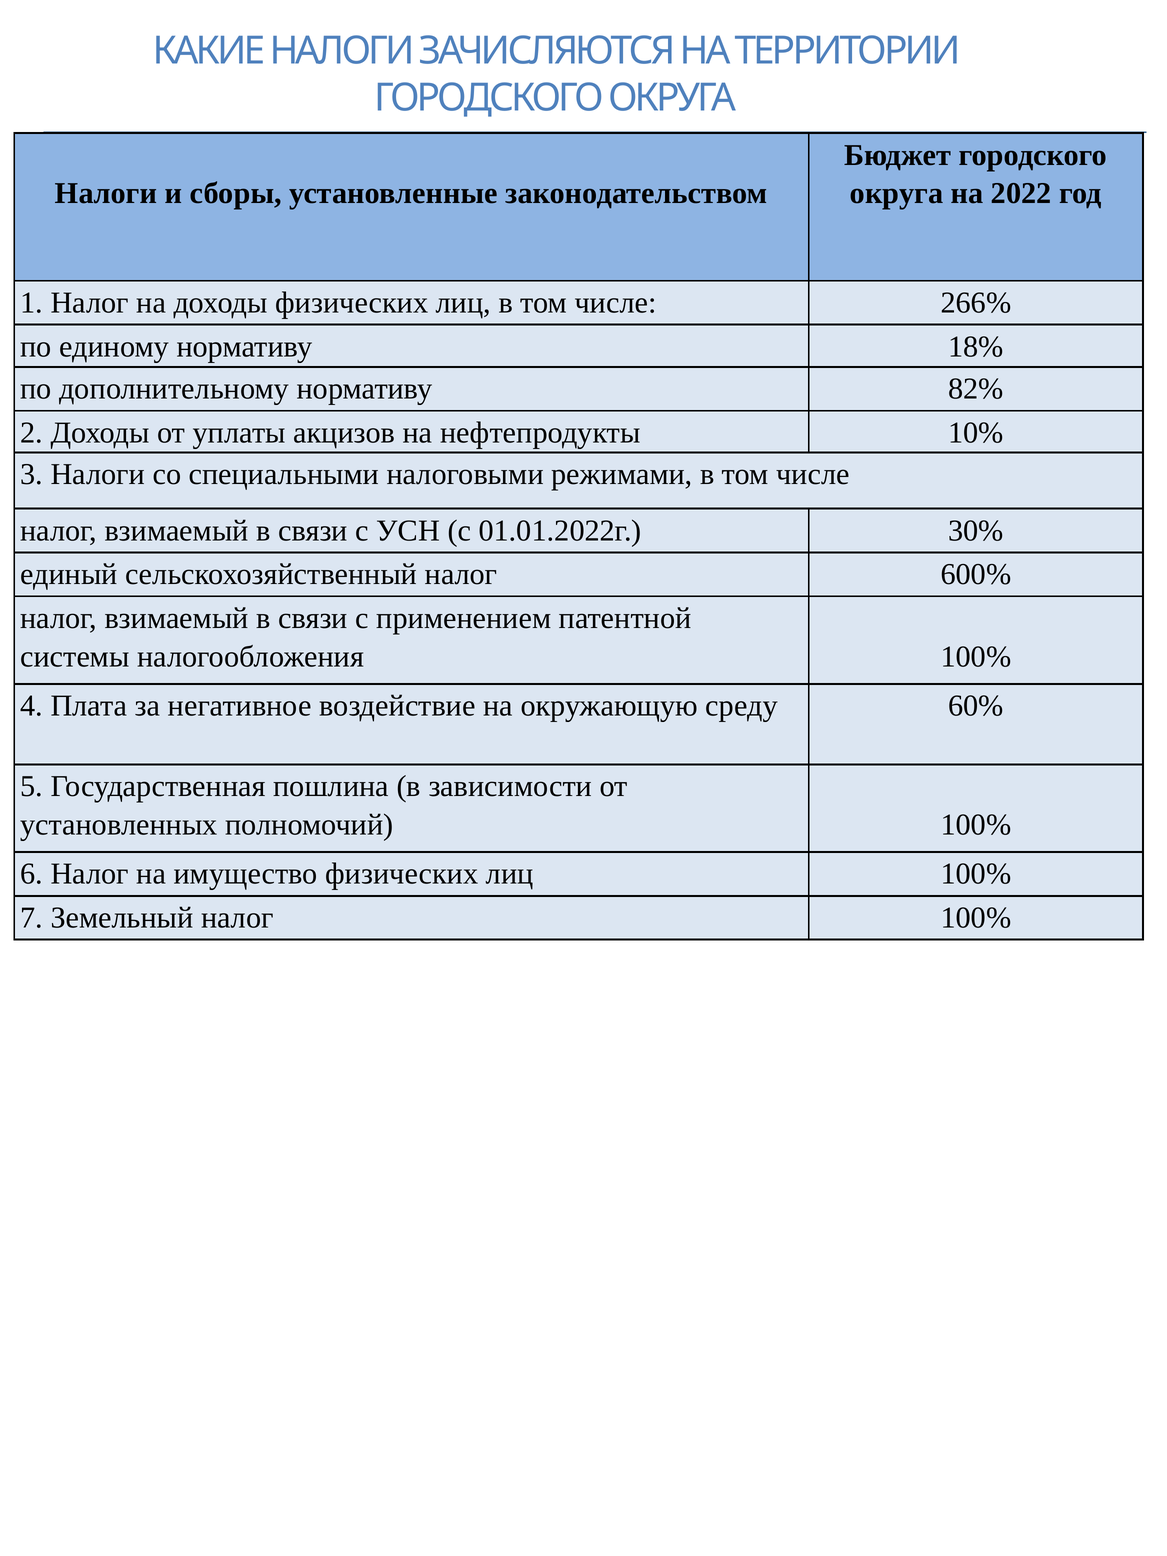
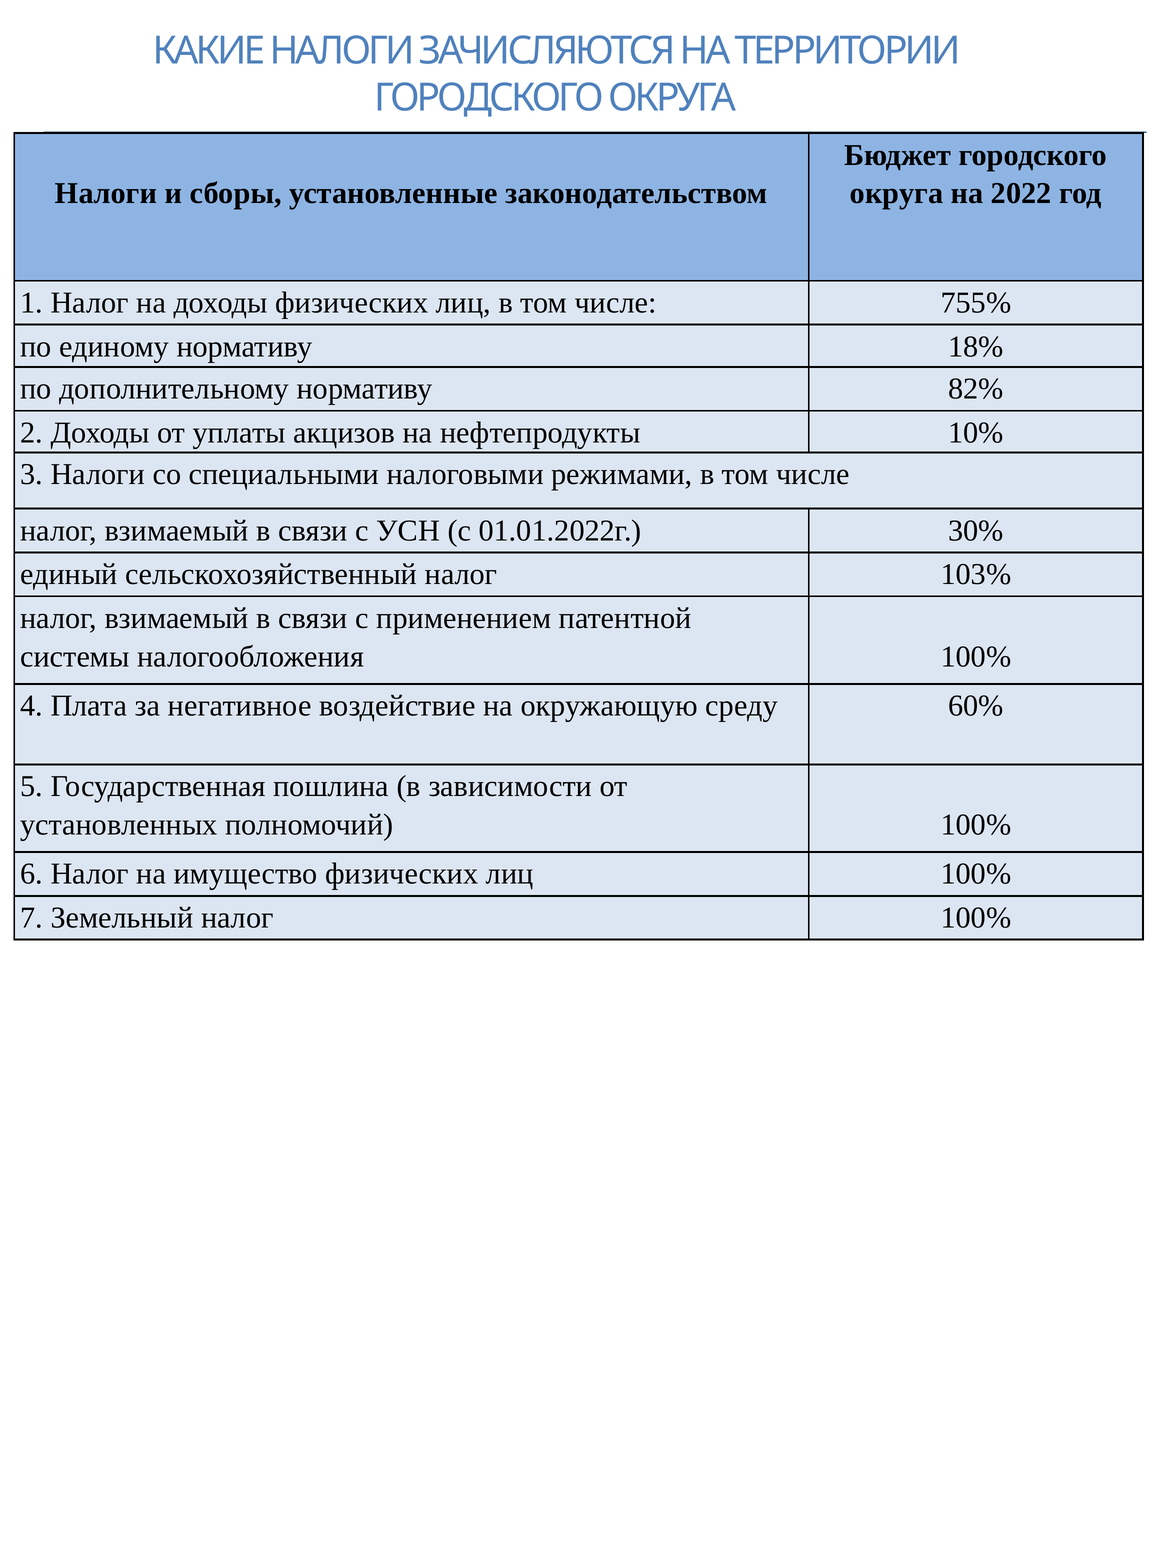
266%: 266% -> 755%
600%: 600% -> 103%
